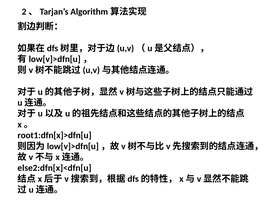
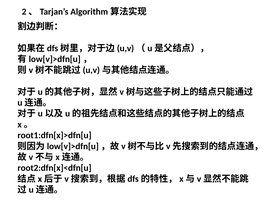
else2:dfn[x]<dfn[u: else2:dfn[x]<dfn[u -> root2:dfn[x]<dfn[u
